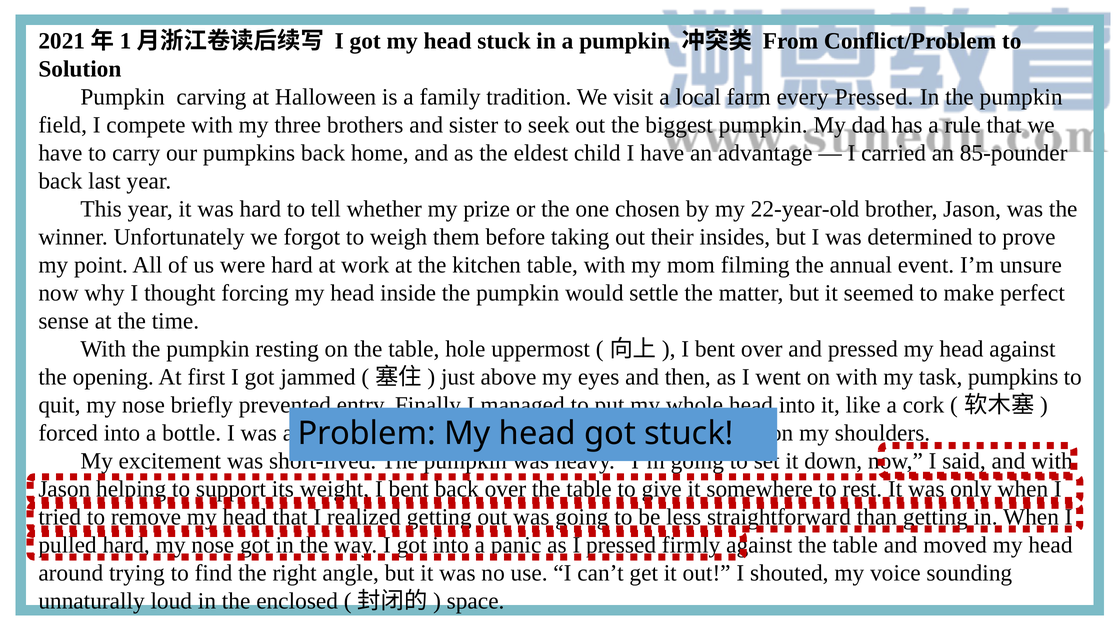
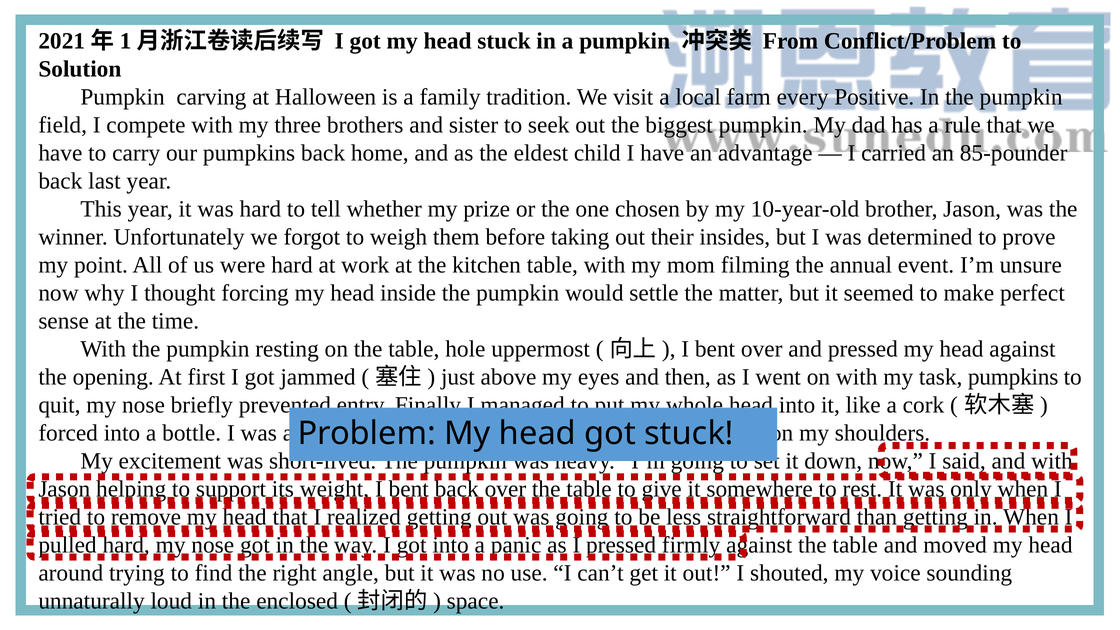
every Pressed: Pressed -> Positive
22-year-old: 22-year-old -> 10-year-old
